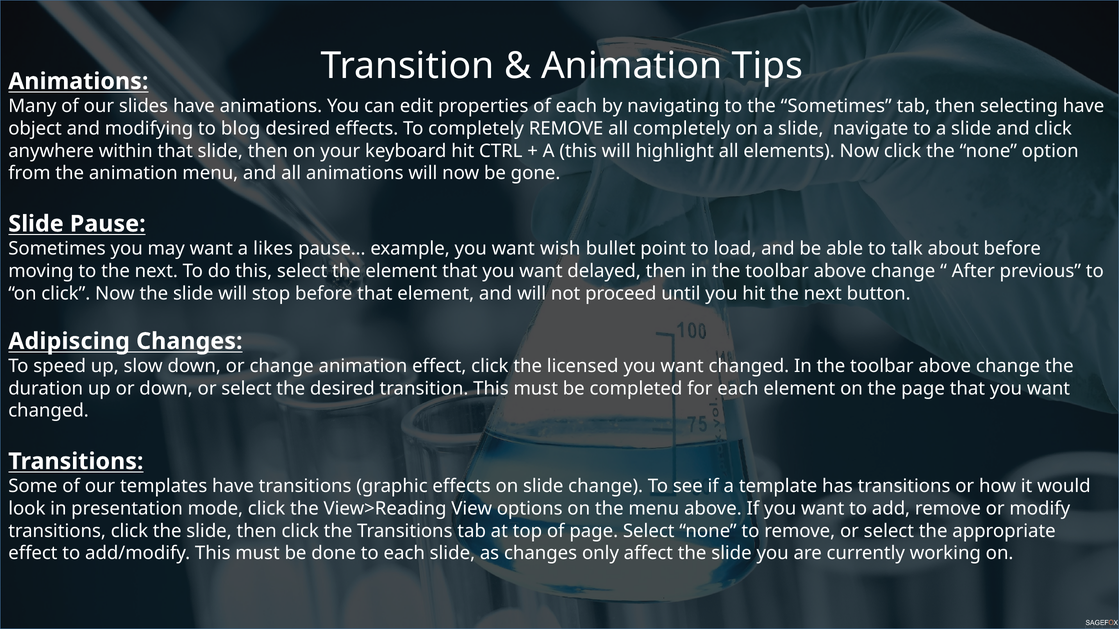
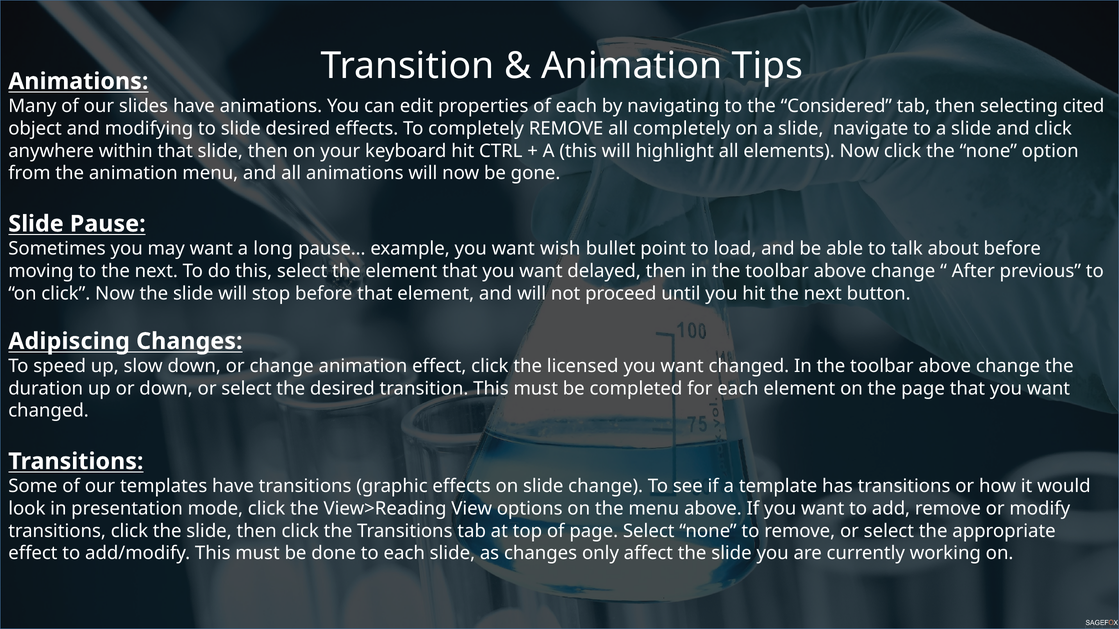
the Sometimes: Sometimes -> Considered
selecting have: have -> cited
to blog: blog -> slide
likes: likes -> long
